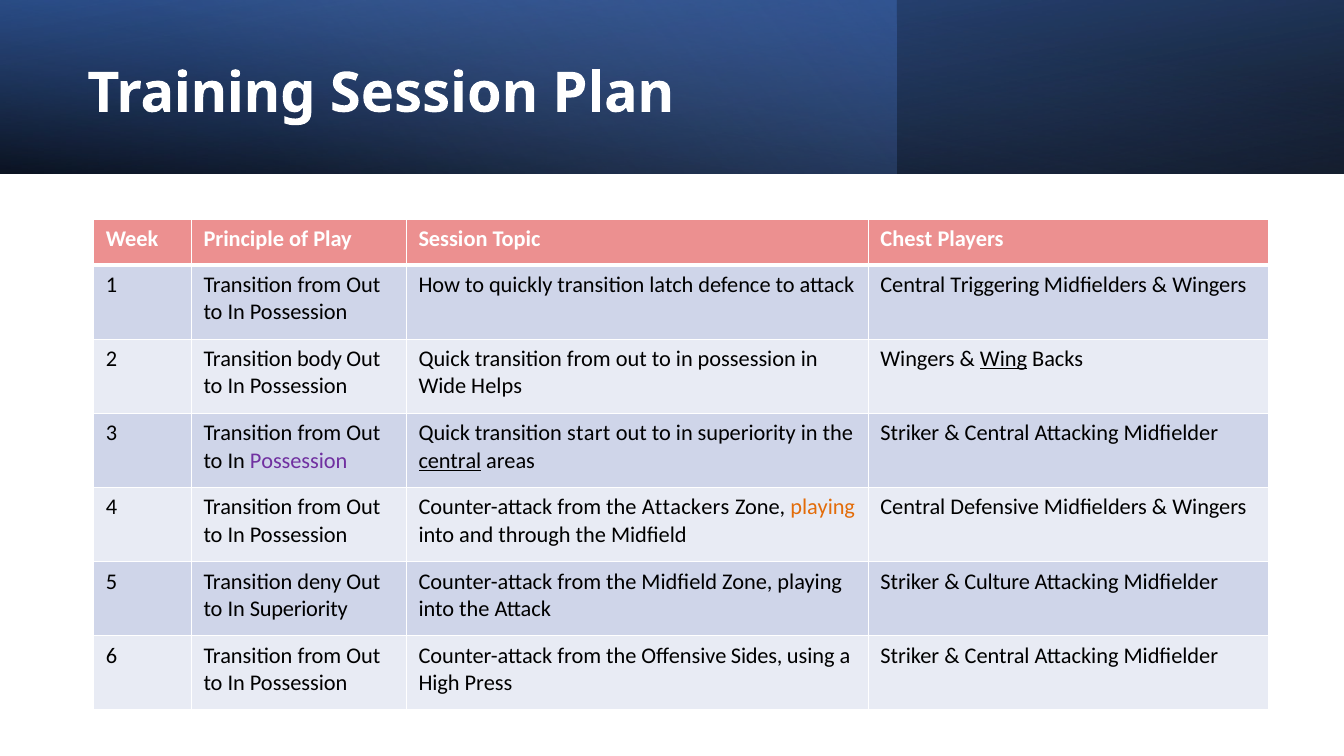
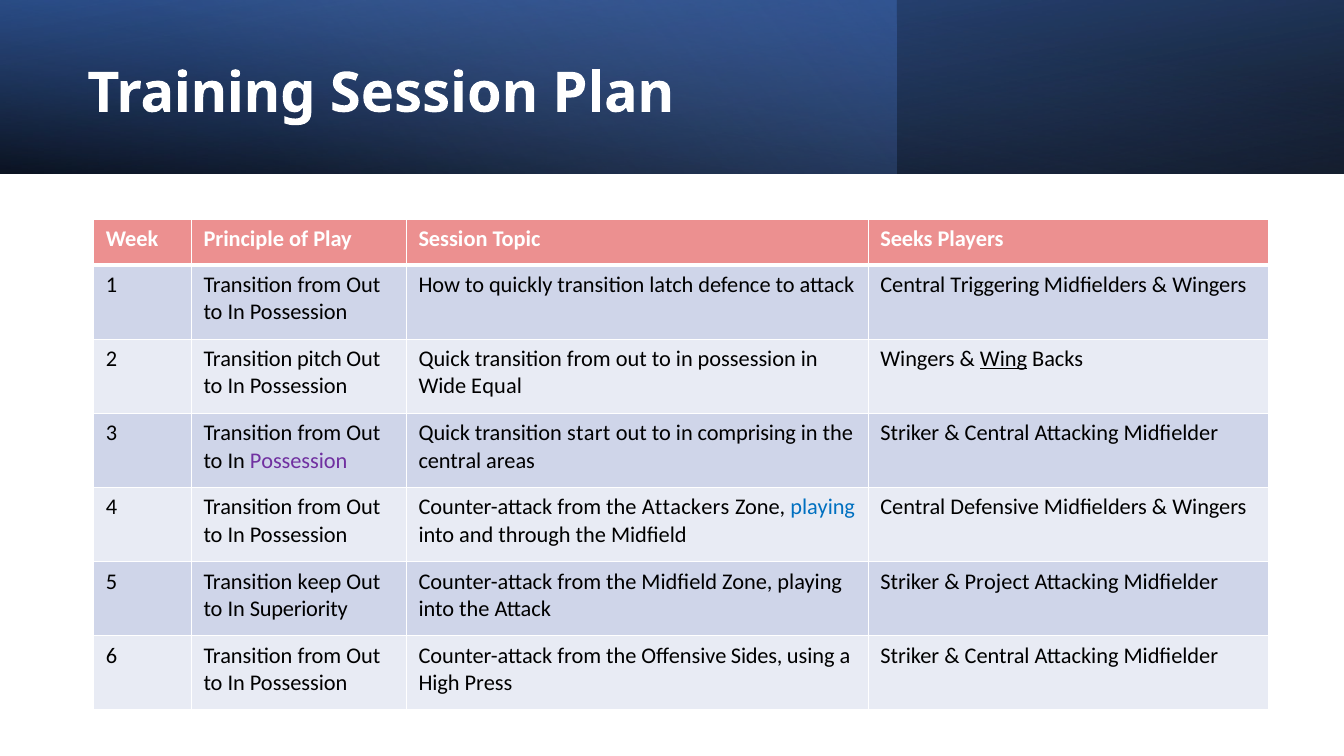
Chest: Chest -> Seeks
body: body -> pitch
Helps: Helps -> Equal
superiority at (747, 433): superiority -> comprising
central at (450, 461) underline: present -> none
playing at (823, 508) colour: orange -> blue
deny: deny -> keep
Culture: Culture -> Project
